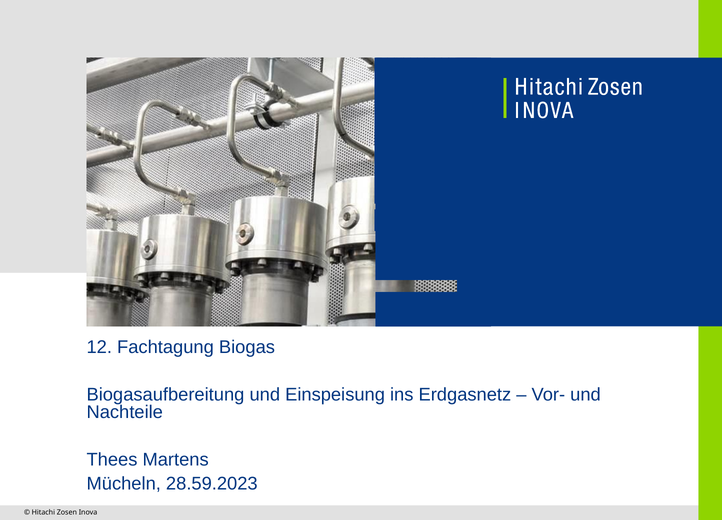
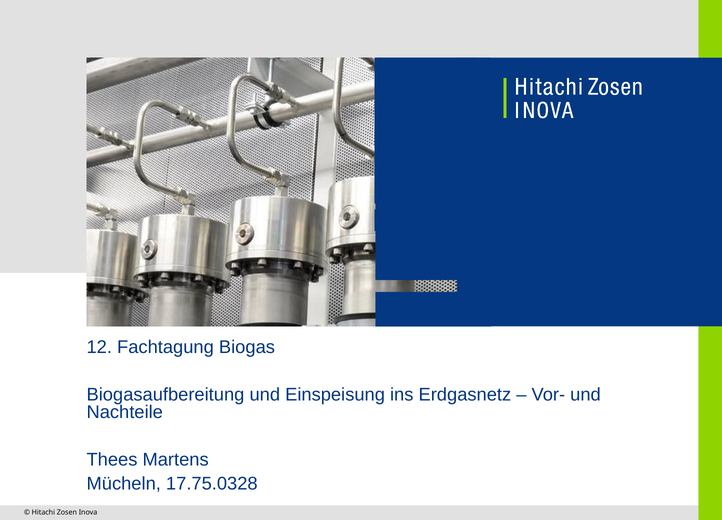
28.59.2023: 28.59.2023 -> 17.75.0328
